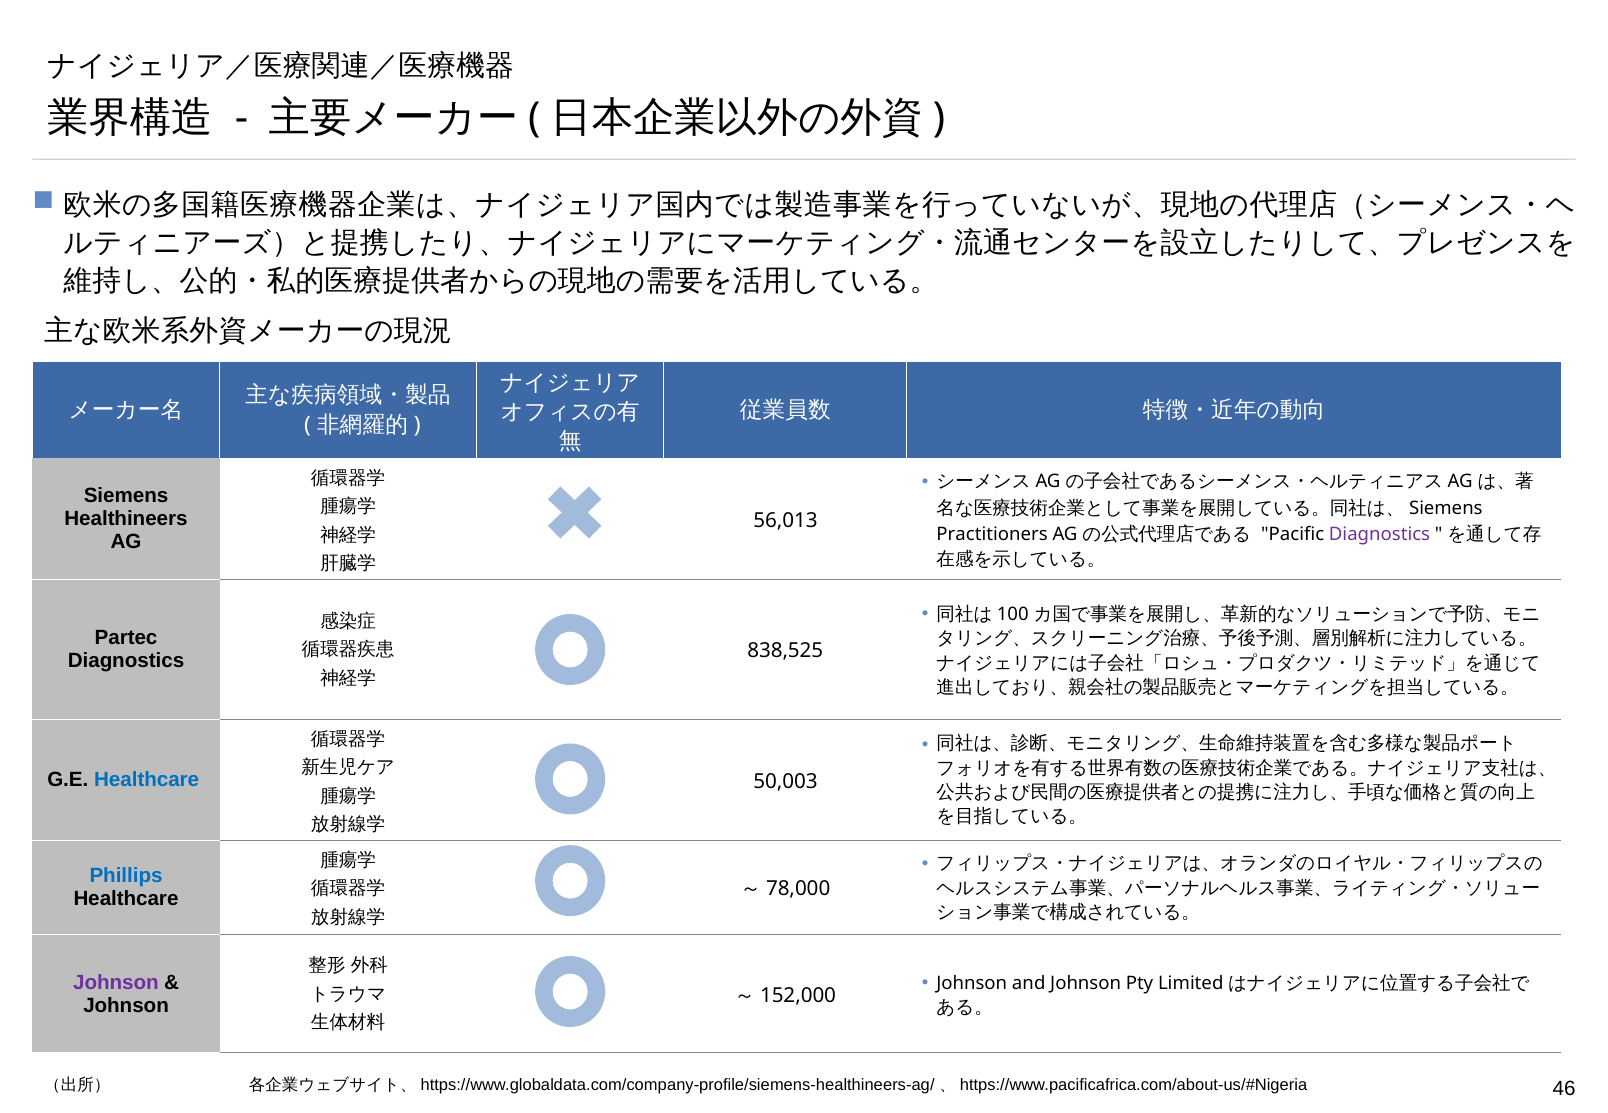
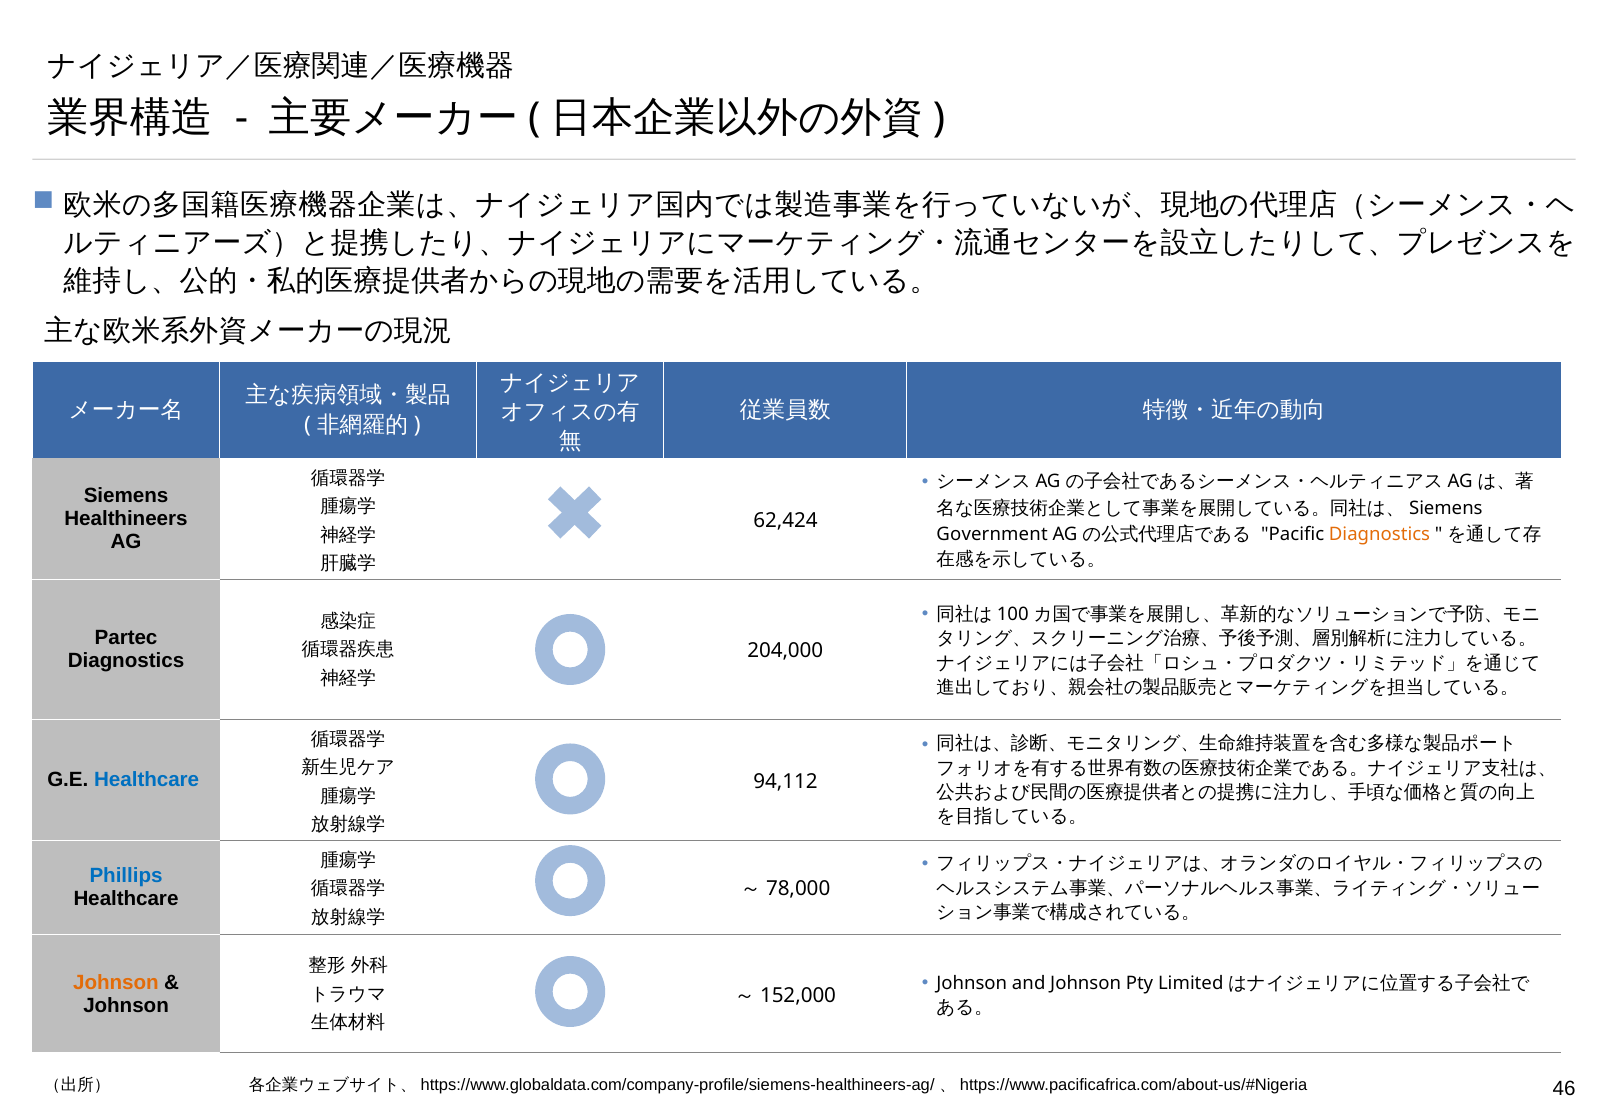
56,013: 56,013 -> 62,424
Practitioners: Practitioners -> Government
Diagnostics at (1380, 535) colour: purple -> orange
838,525: 838,525 -> 204,000
50,003: 50,003 -> 94,112
Johnson at (116, 983) colour: purple -> orange
